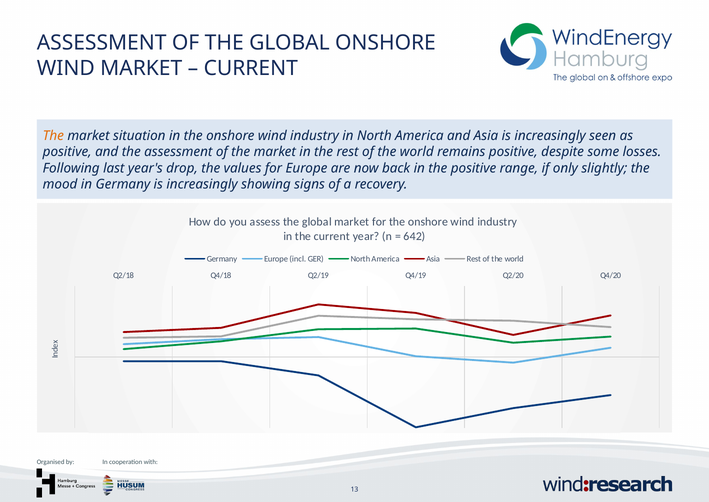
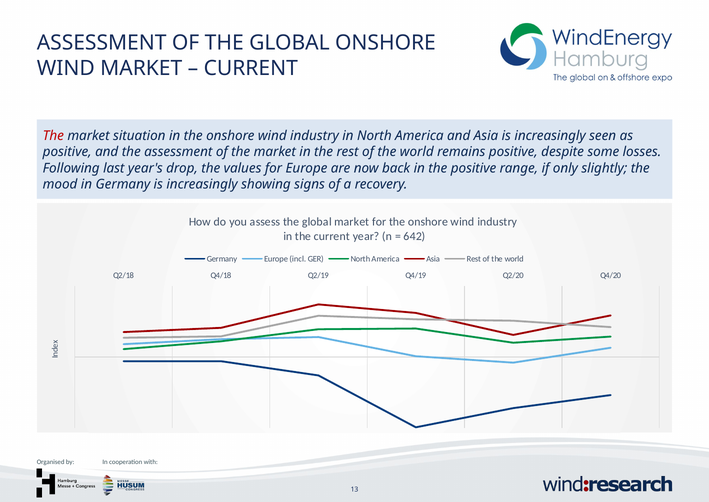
The at (53, 136) colour: orange -> red
